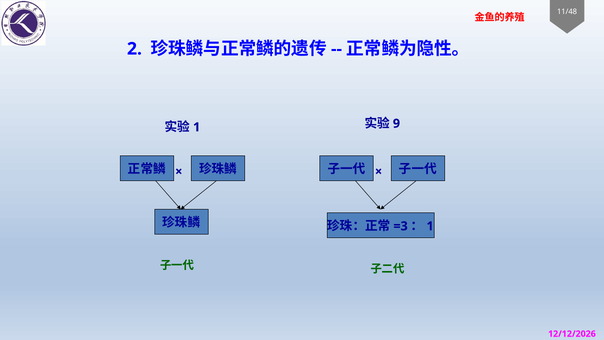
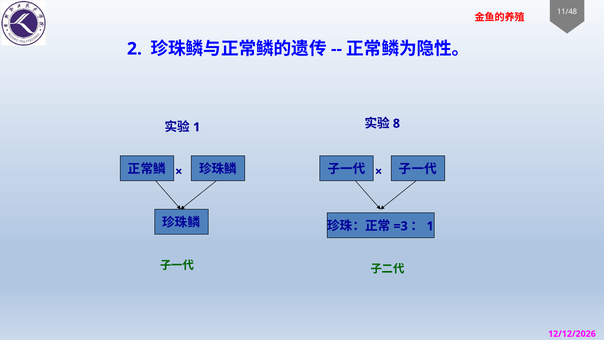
9: 9 -> 8
